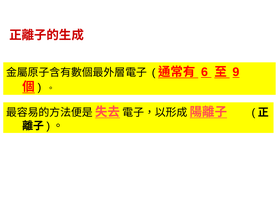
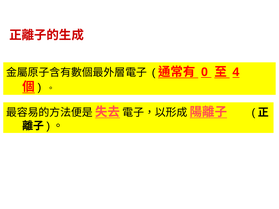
6: 6 -> 0
9: 9 -> 4
